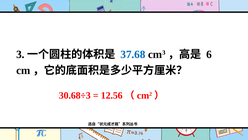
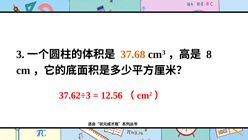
37.68 colour: blue -> orange
6: 6 -> 8
30.68÷3: 30.68÷3 -> 37.62÷3
